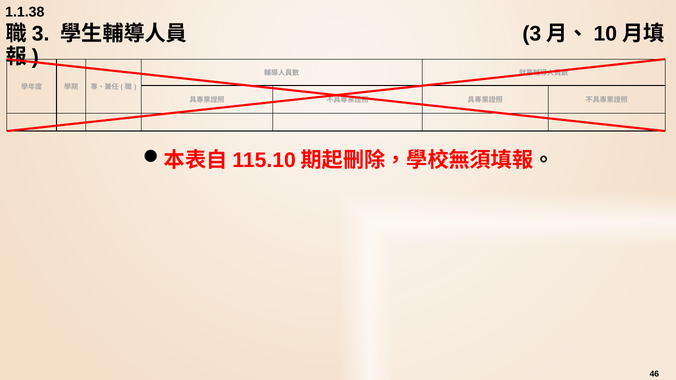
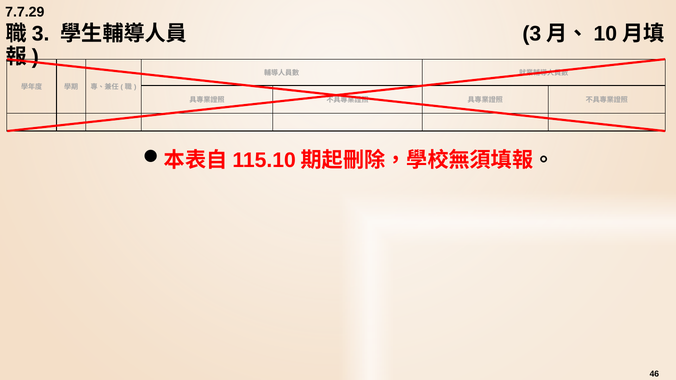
1.1.38: 1.1.38 -> 7.7.29
